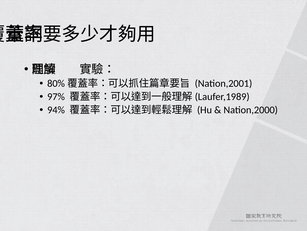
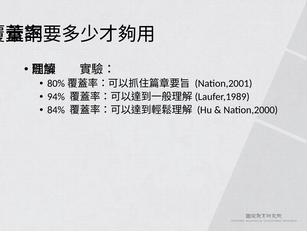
97%: 97% -> 94%
94%: 94% -> 84%
